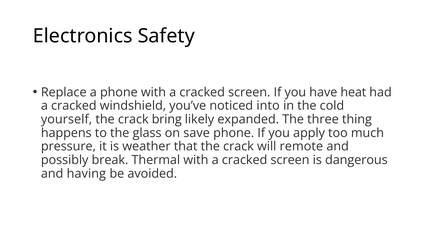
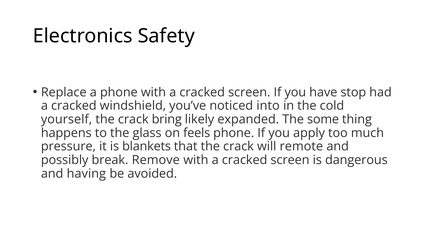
heat: heat -> stop
three: three -> some
save: save -> feels
weather: weather -> blankets
Thermal: Thermal -> Remove
